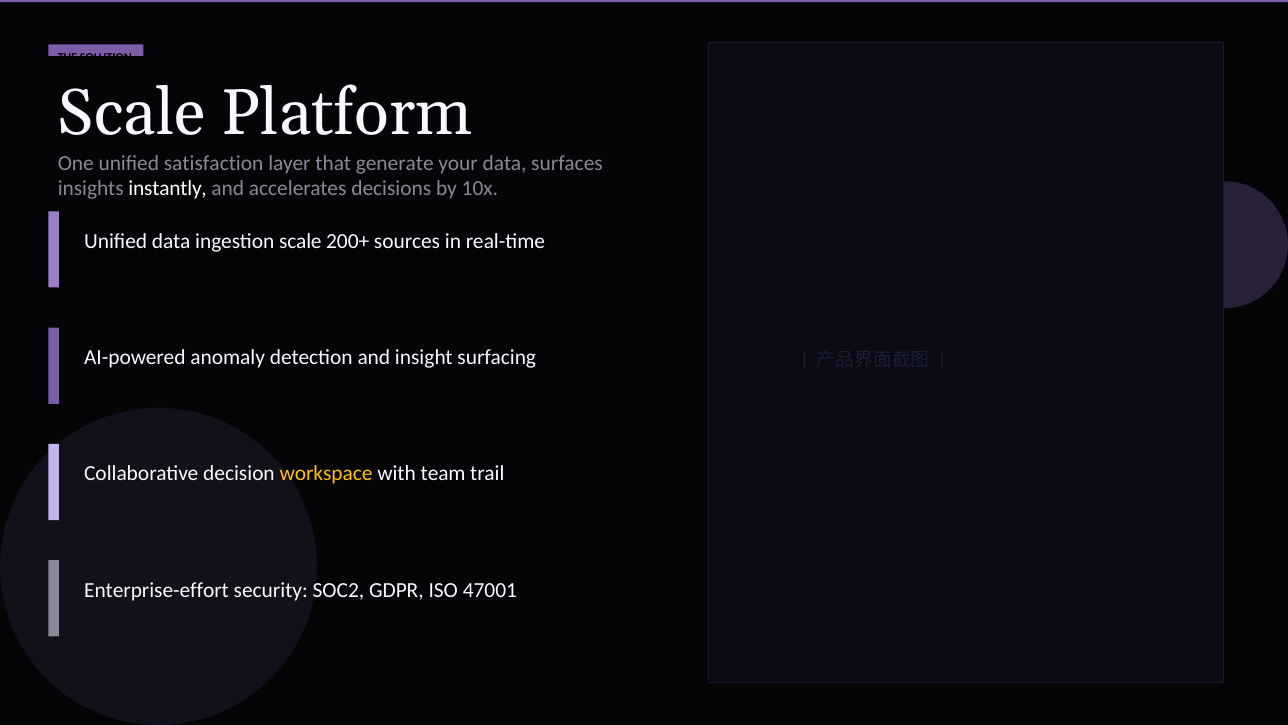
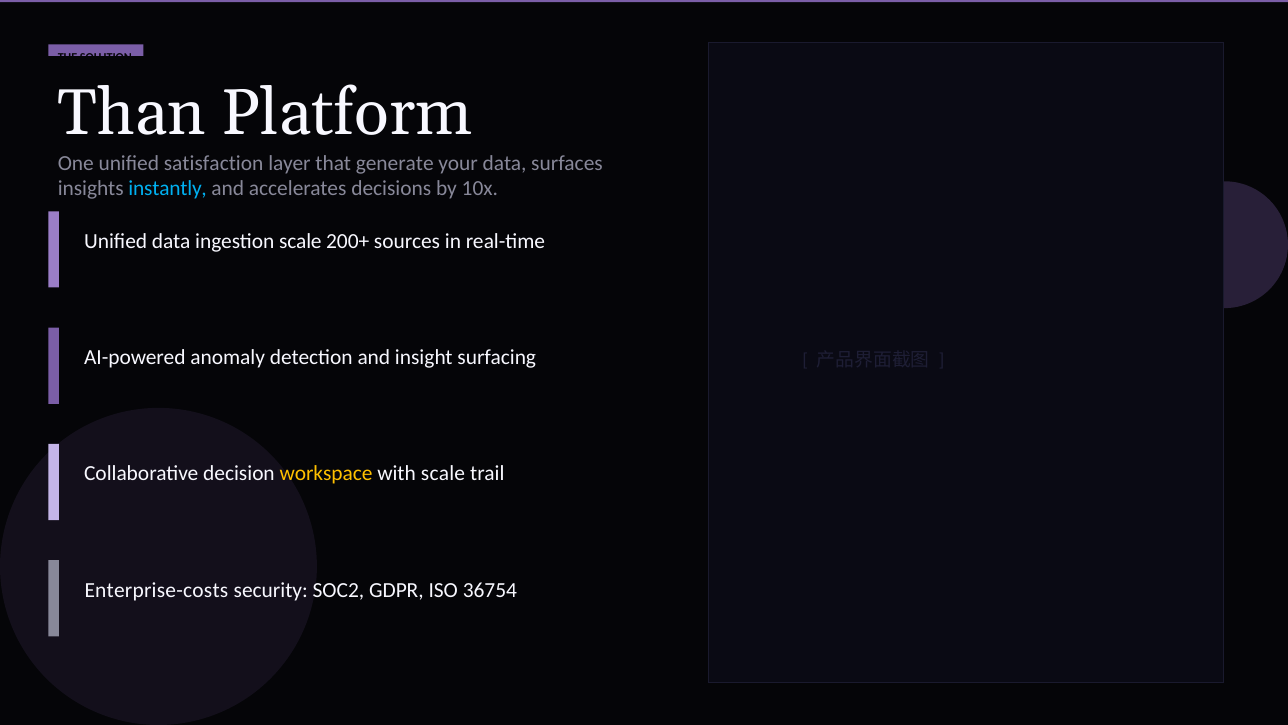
Scale at (132, 113): Scale -> Than
instantly colour: white -> light blue
with team: team -> scale
Enterprise-effort: Enterprise-effort -> Enterprise-costs
47001: 47001 -> 36754
